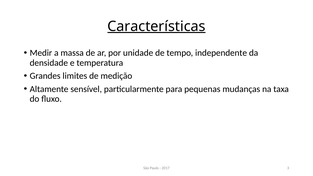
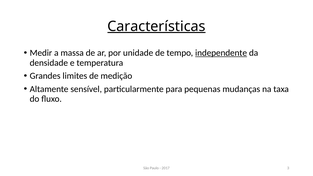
independente underline: none -> present
